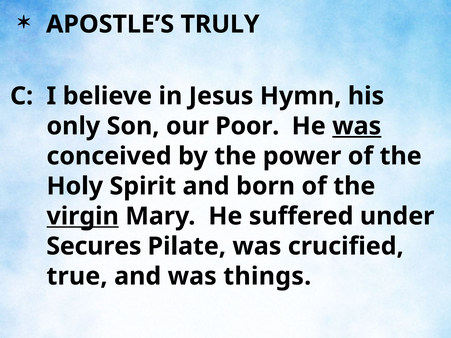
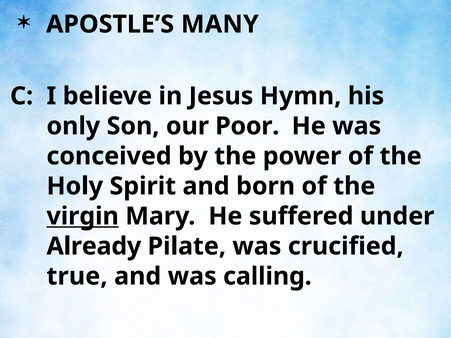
TRULY: TRULY -> MANY
was at (357, 126) underline: present -> none
Secures: Secures -> Already
things: things -> calling
